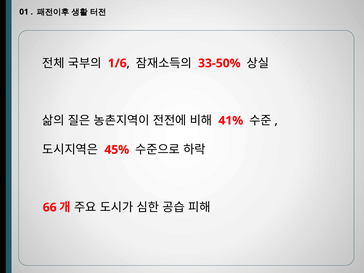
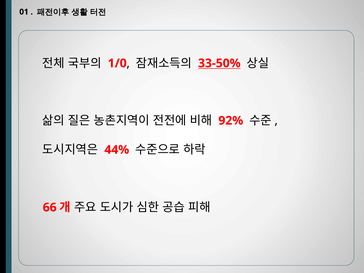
1/6: 1/6 -> 1/0
33-50% underline: none -> present
41%: 41% -> 92%
45%: 45% -> 44%
